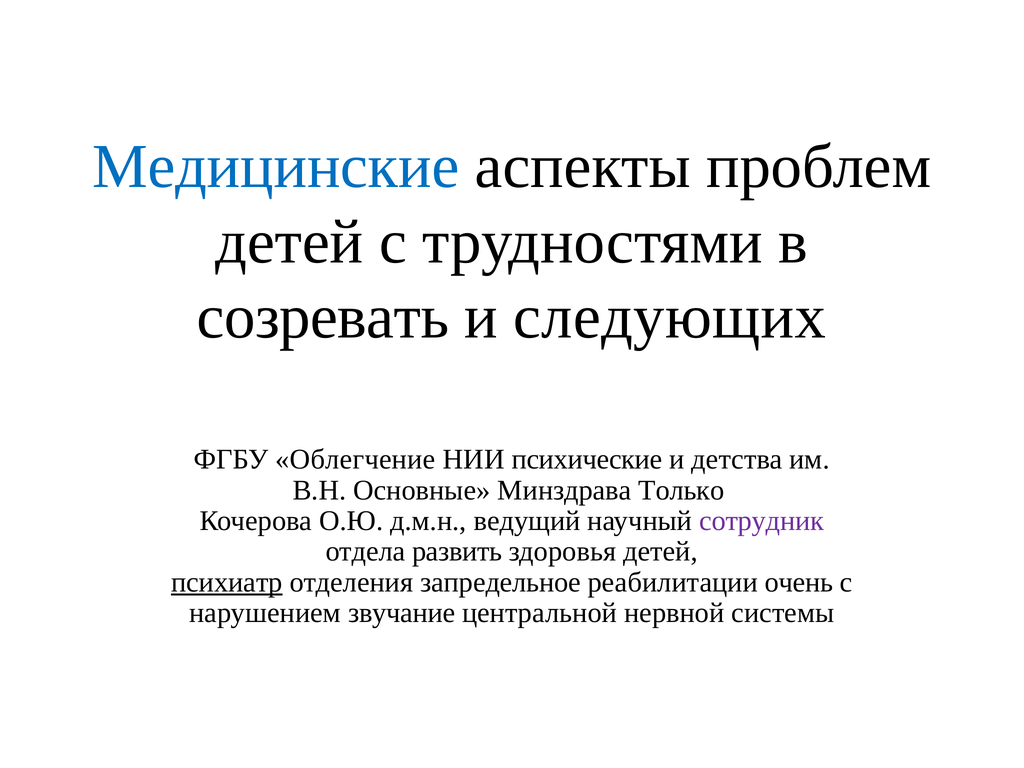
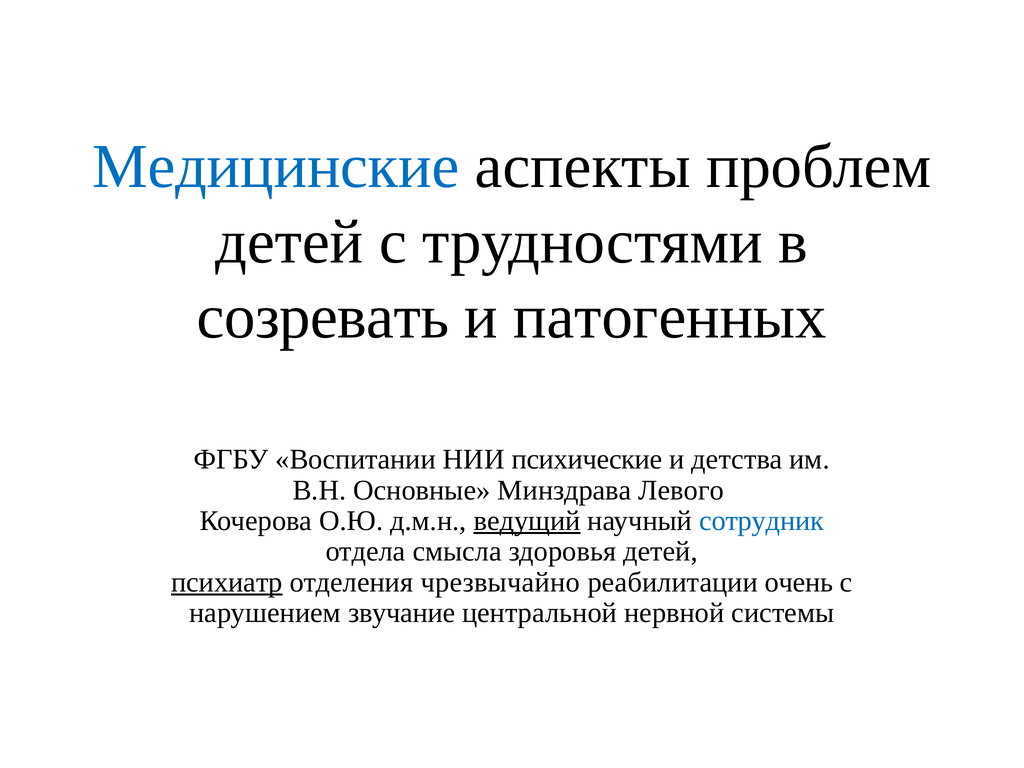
следующих: следующих -> патогенных
Облегчение: Облегчение -> Воспитании
Только: Только -> Левого
ведущий underline: none -> present
сотрудник colour: purple -> blue
развить: развить -> смысла
запредельное: запредельное -> чрезвычайно
